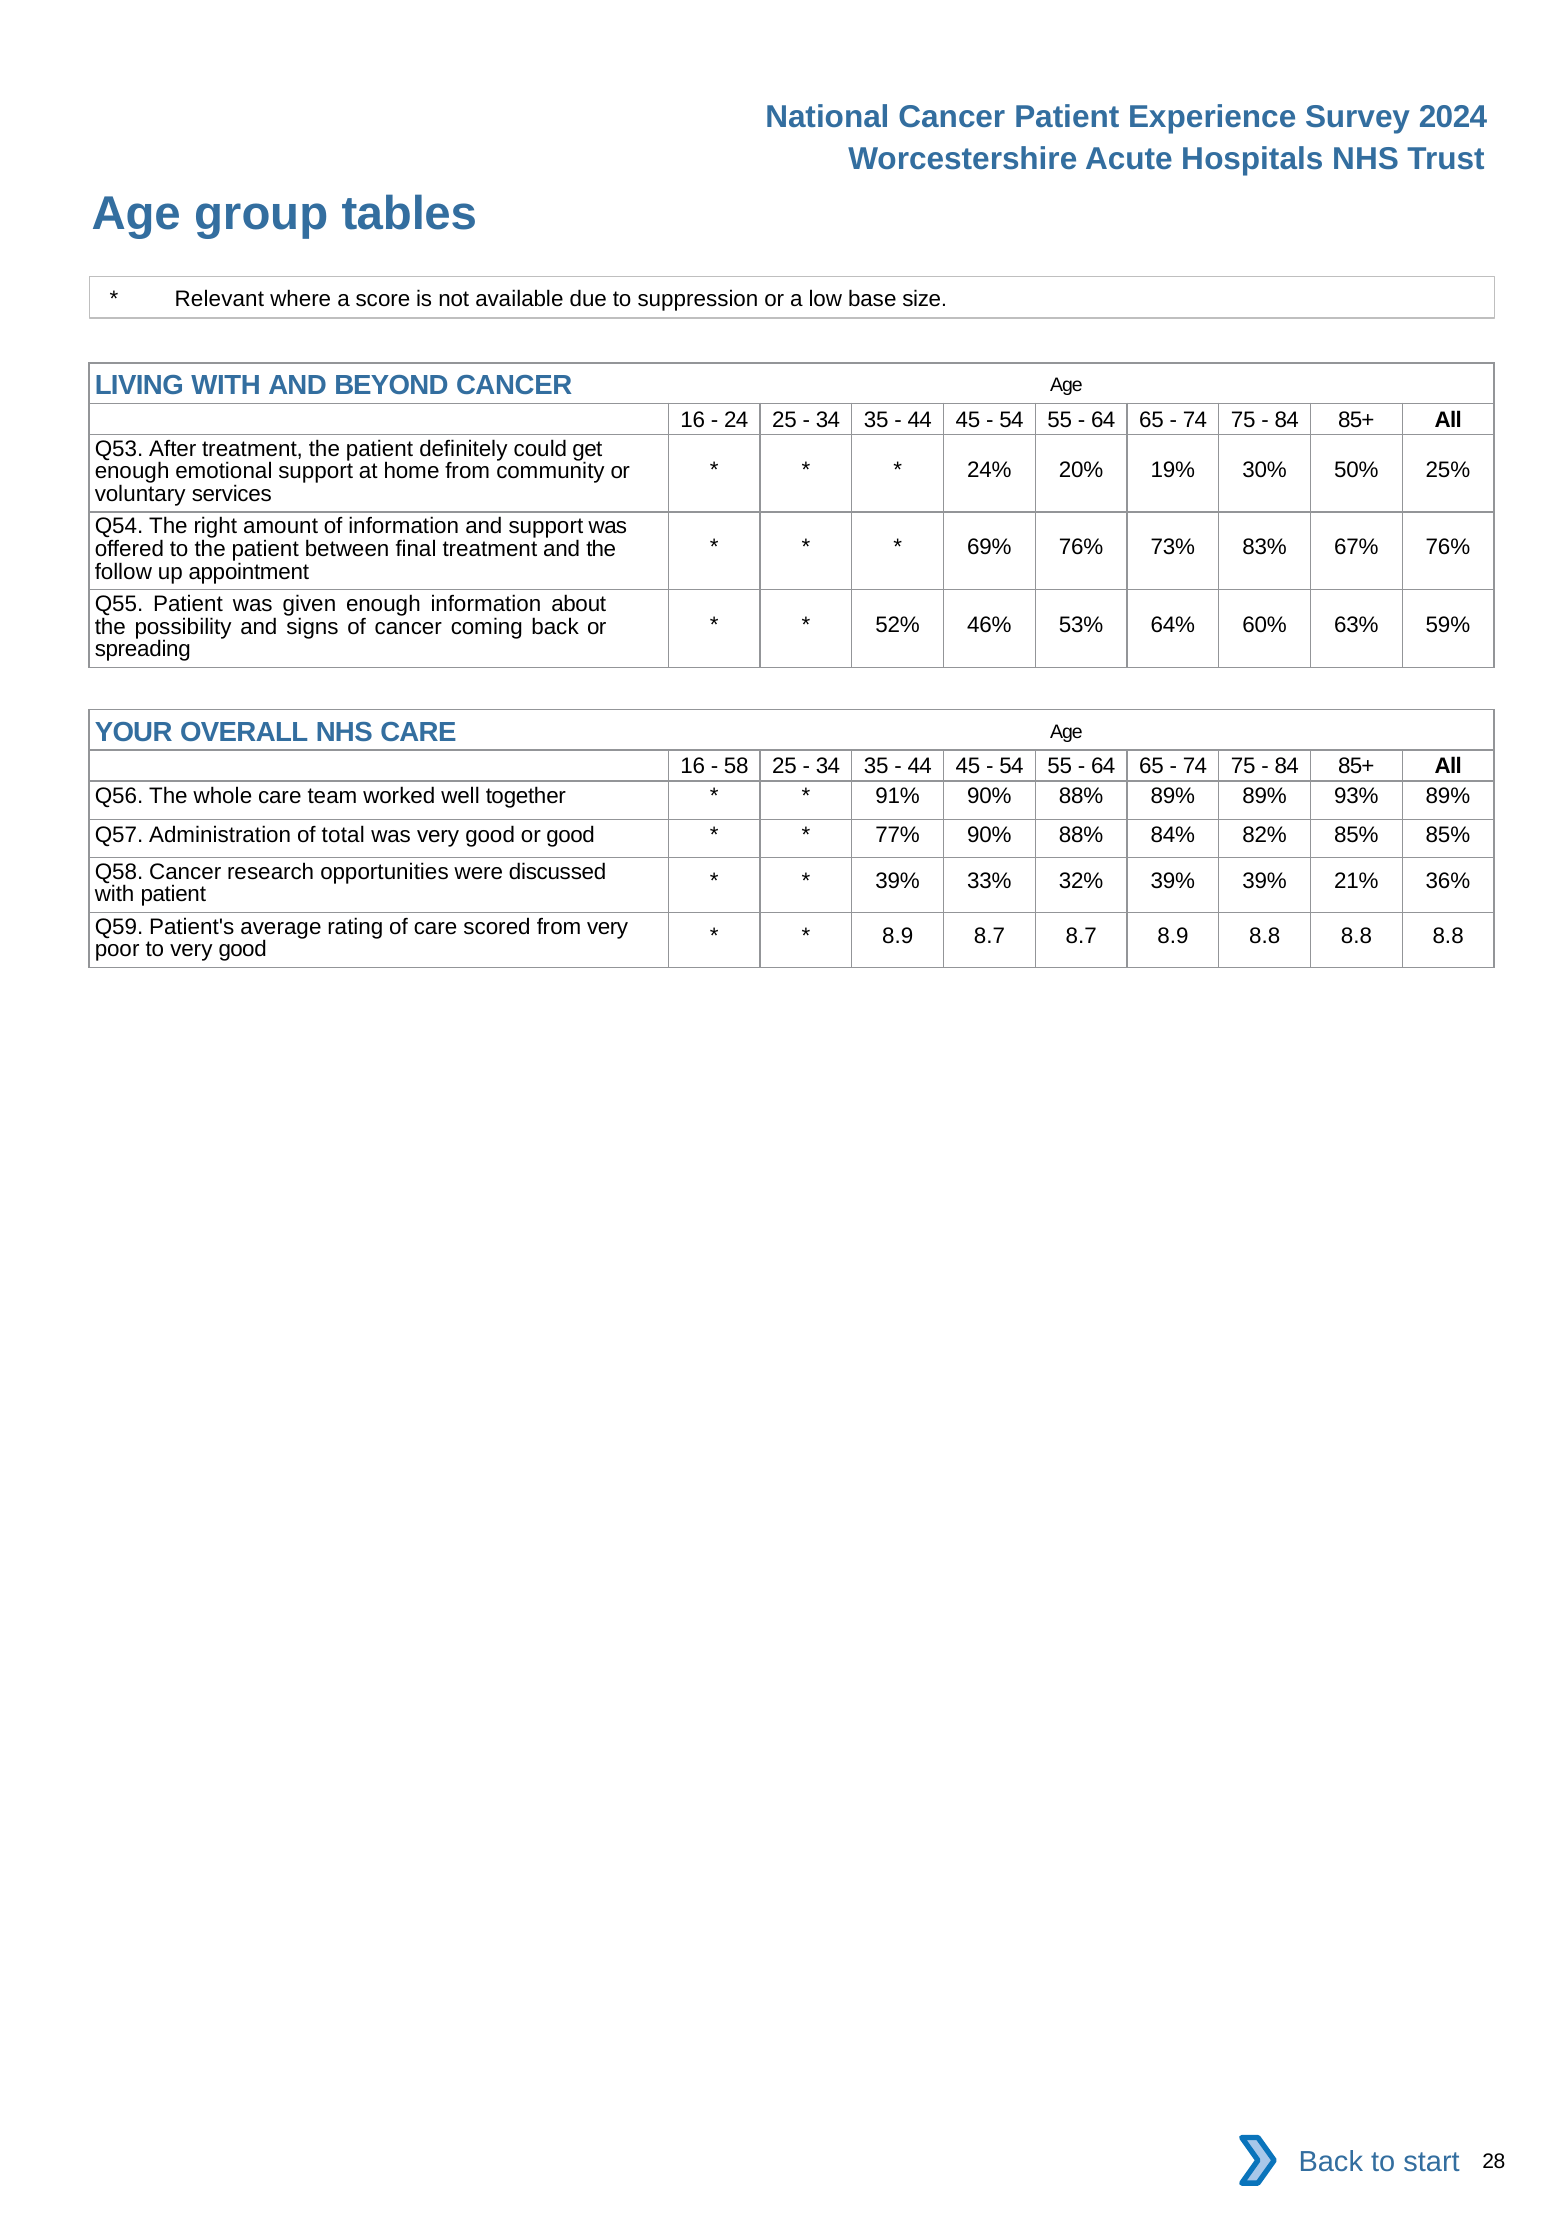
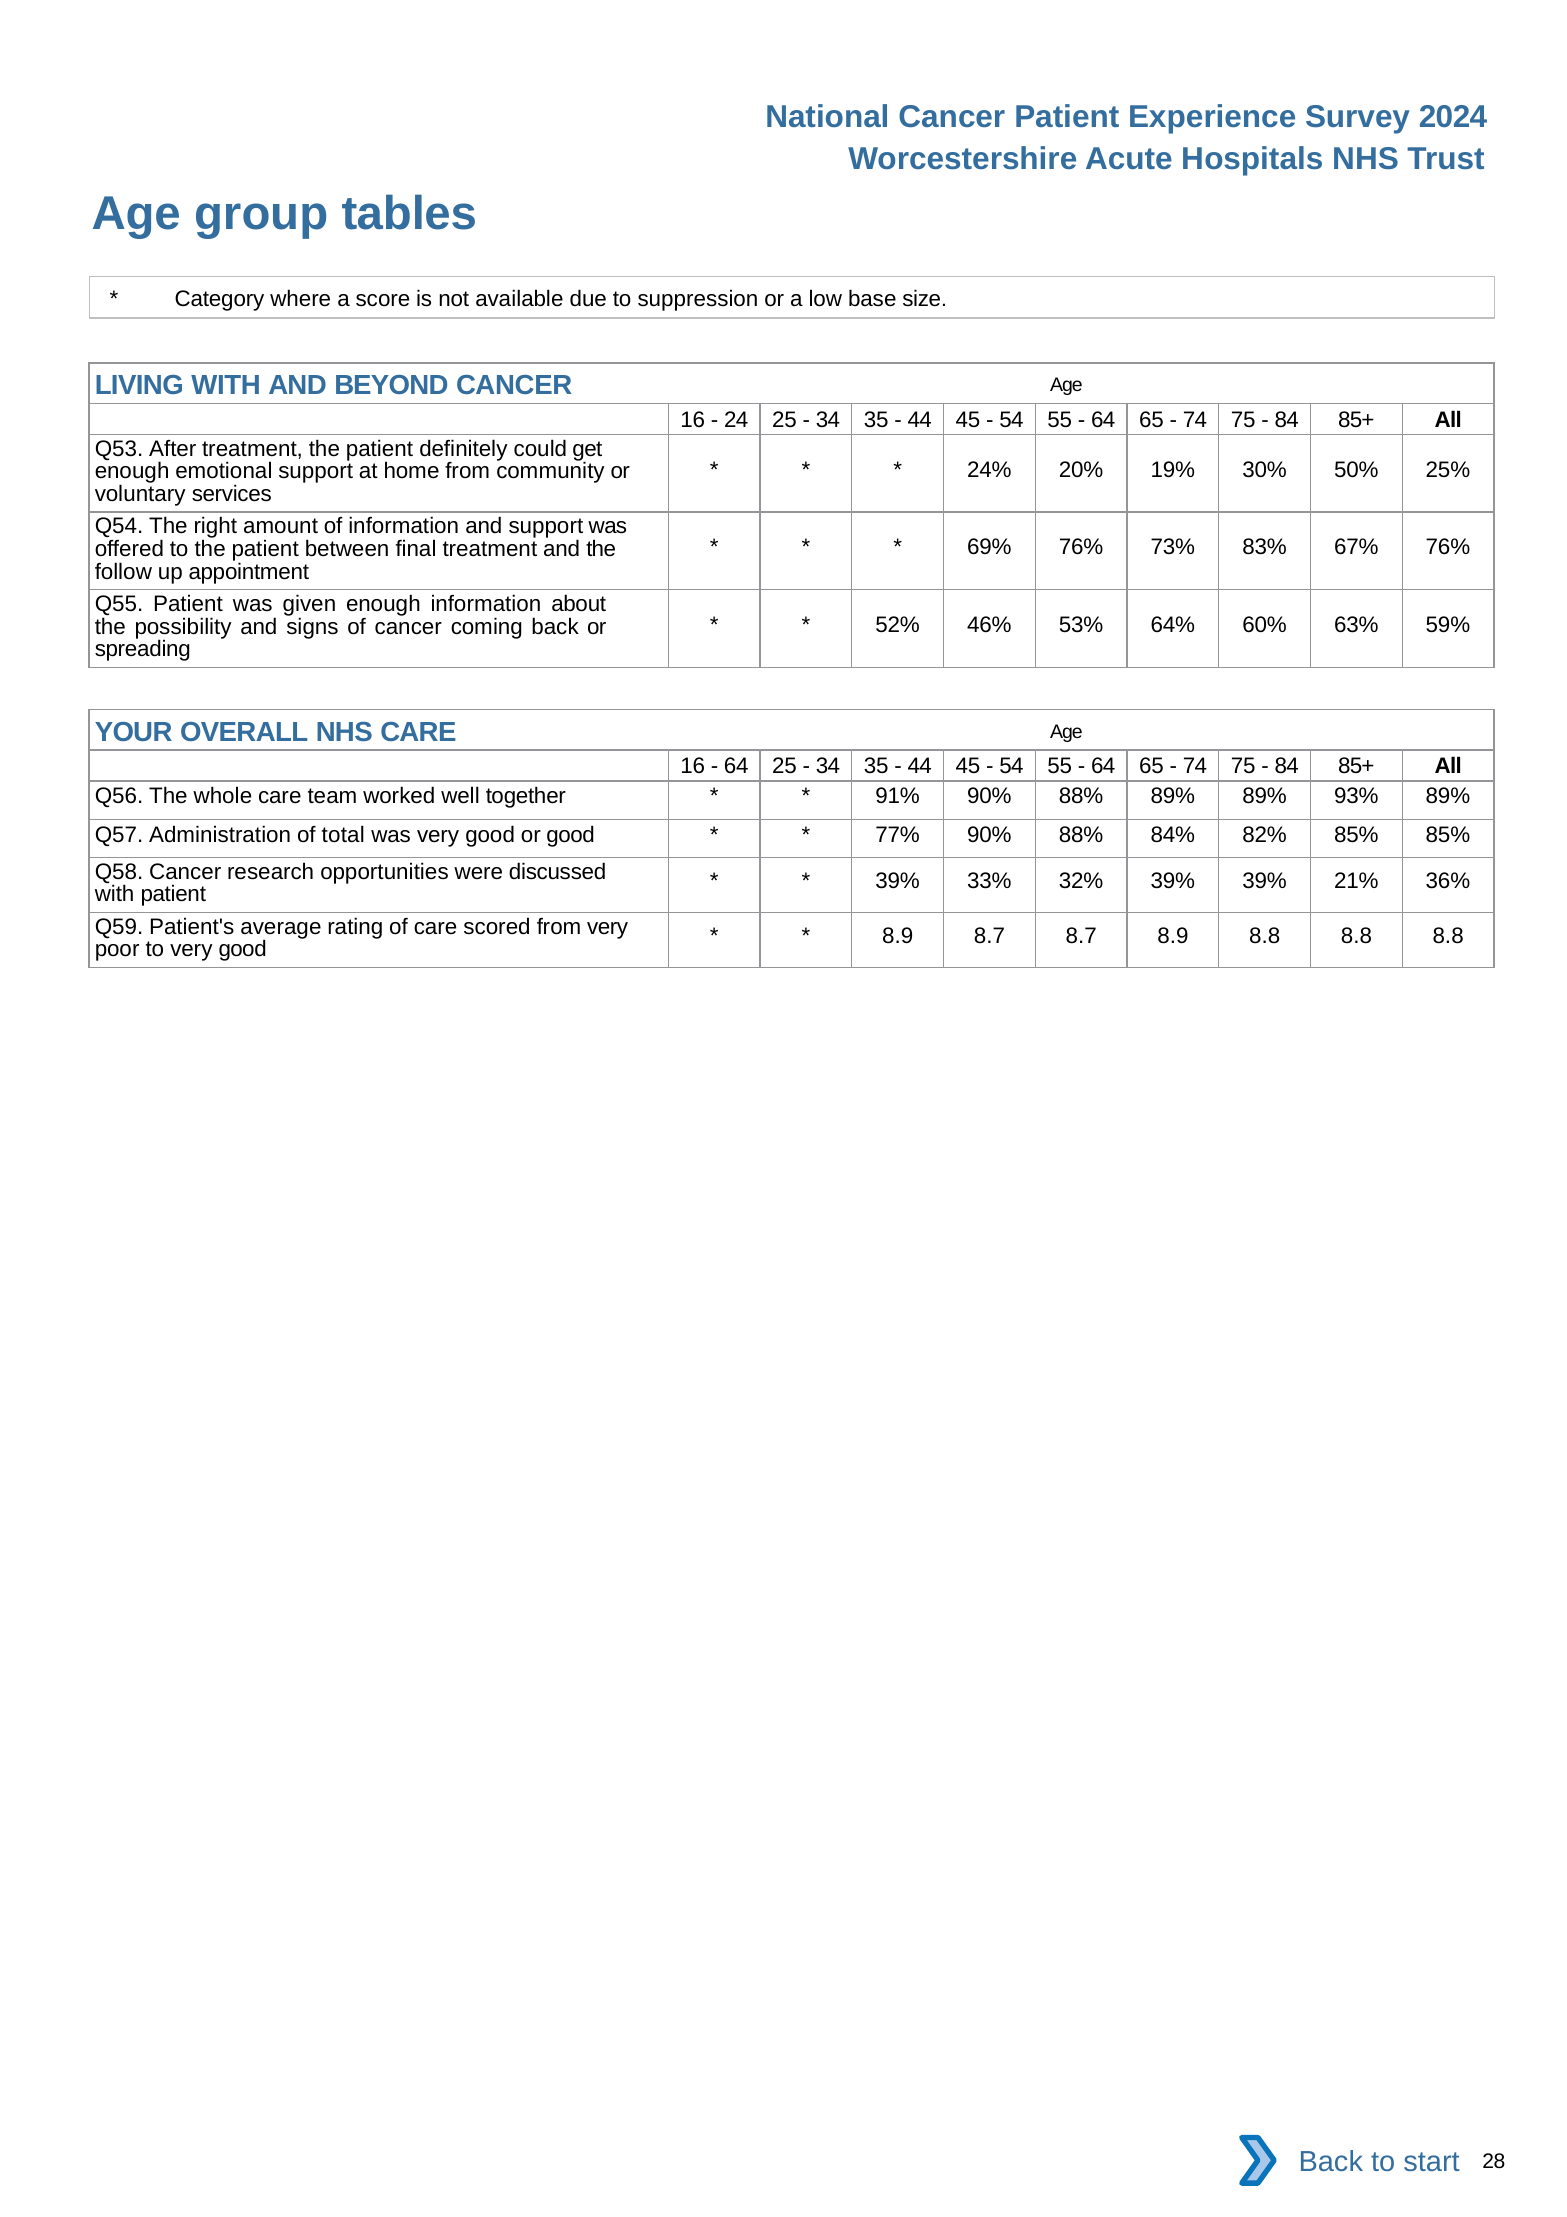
Relevant: Relevant -> Category
58 at (736, 766): 58 -> 64
